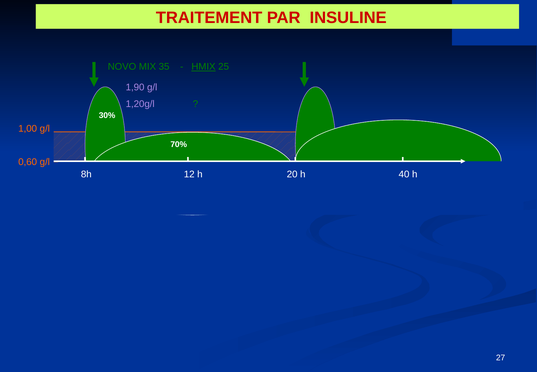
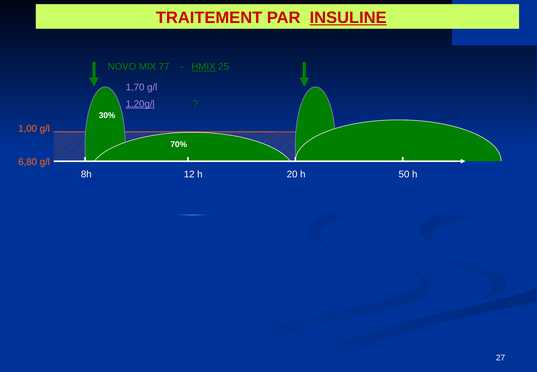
INSULINE underline: none -> present
35: 35 -> 77
1,90: 1,90 -> 1,70
1,20g/l underline: none -> present
0,60: 0,60 -> 6,80
40: 40 -> 50
